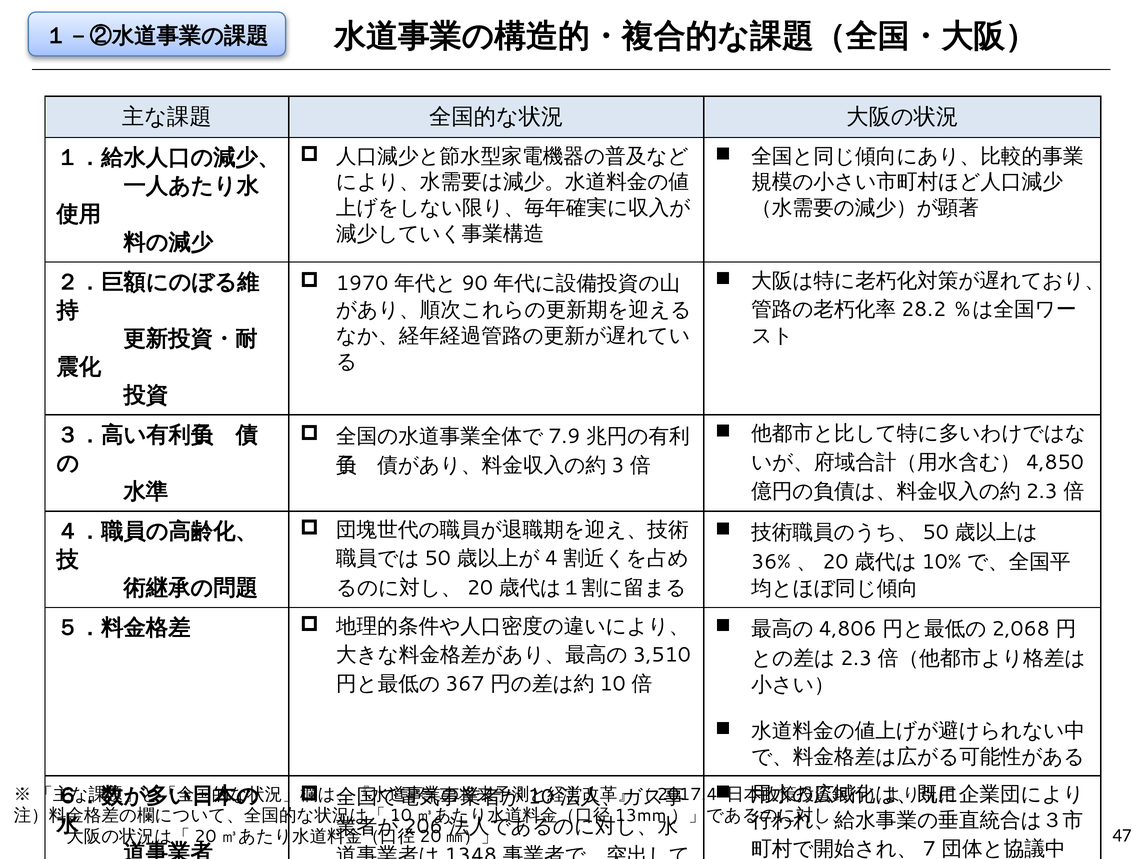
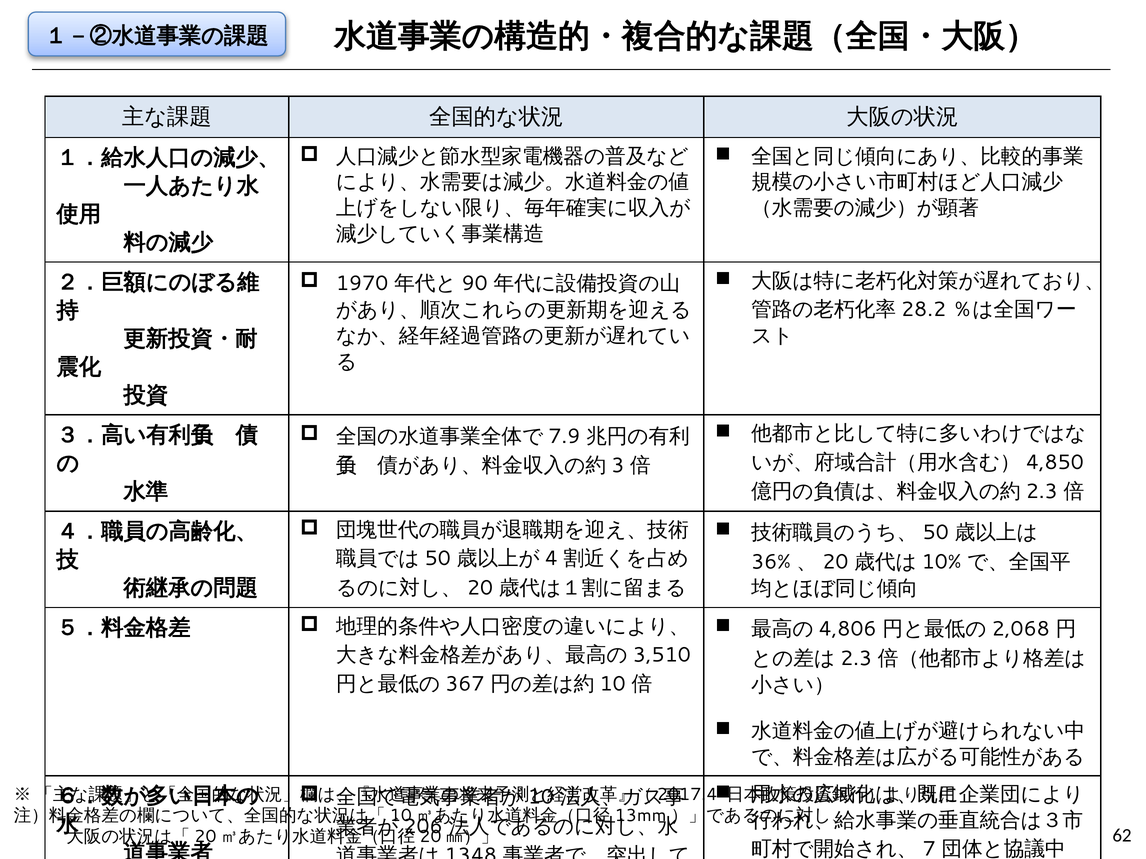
47: 47 -> 62
